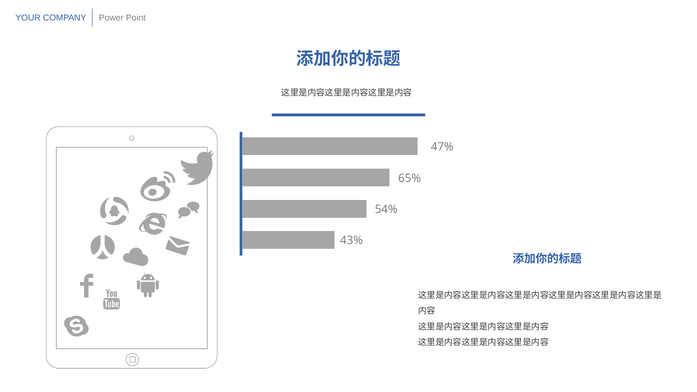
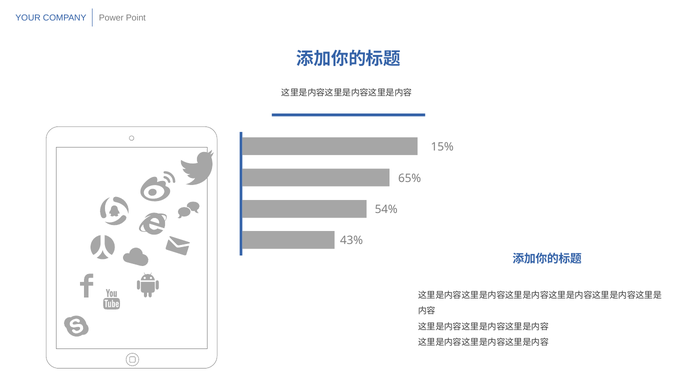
47%: 47% -> 15%
